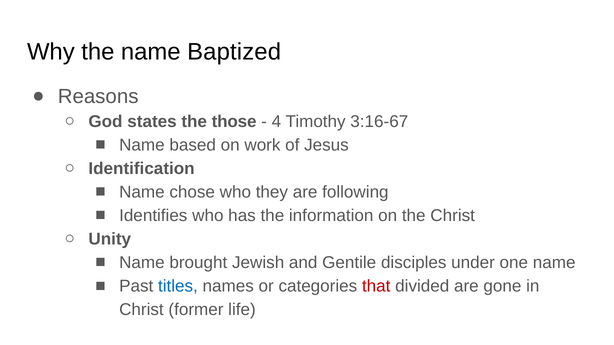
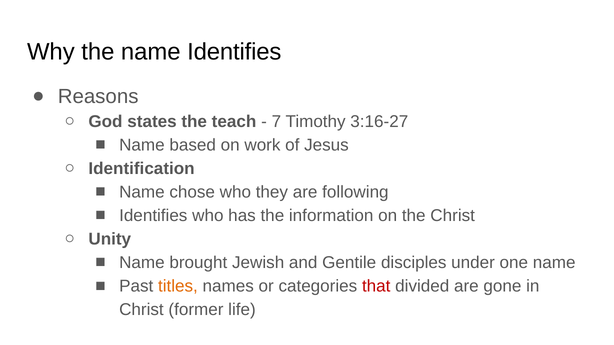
name Baptized: Baptized -> Identifies
those: those -> teach
4: 4 -> 7
3:16-67: 3:16-67 -> 3:16-27
titles colour: blue -> orange
